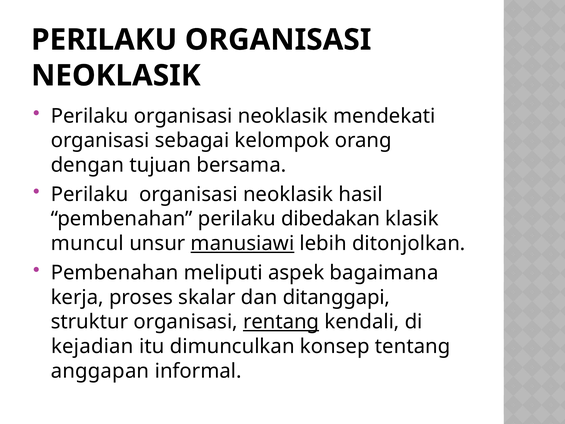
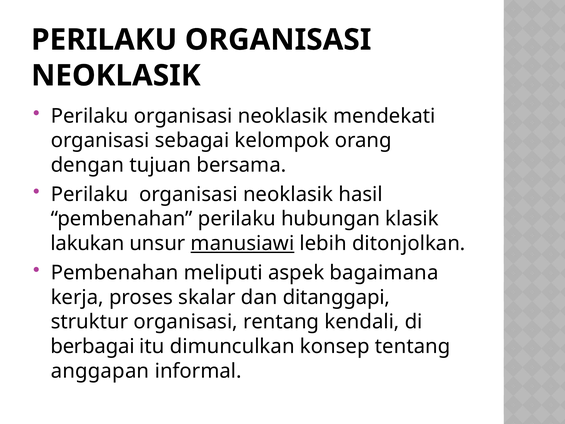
dibedakan: dibedakan -> hubungan
muncul: muncul -> lakukan
rentang underline: present -> none
kejadian: kejadian -> berbagai
